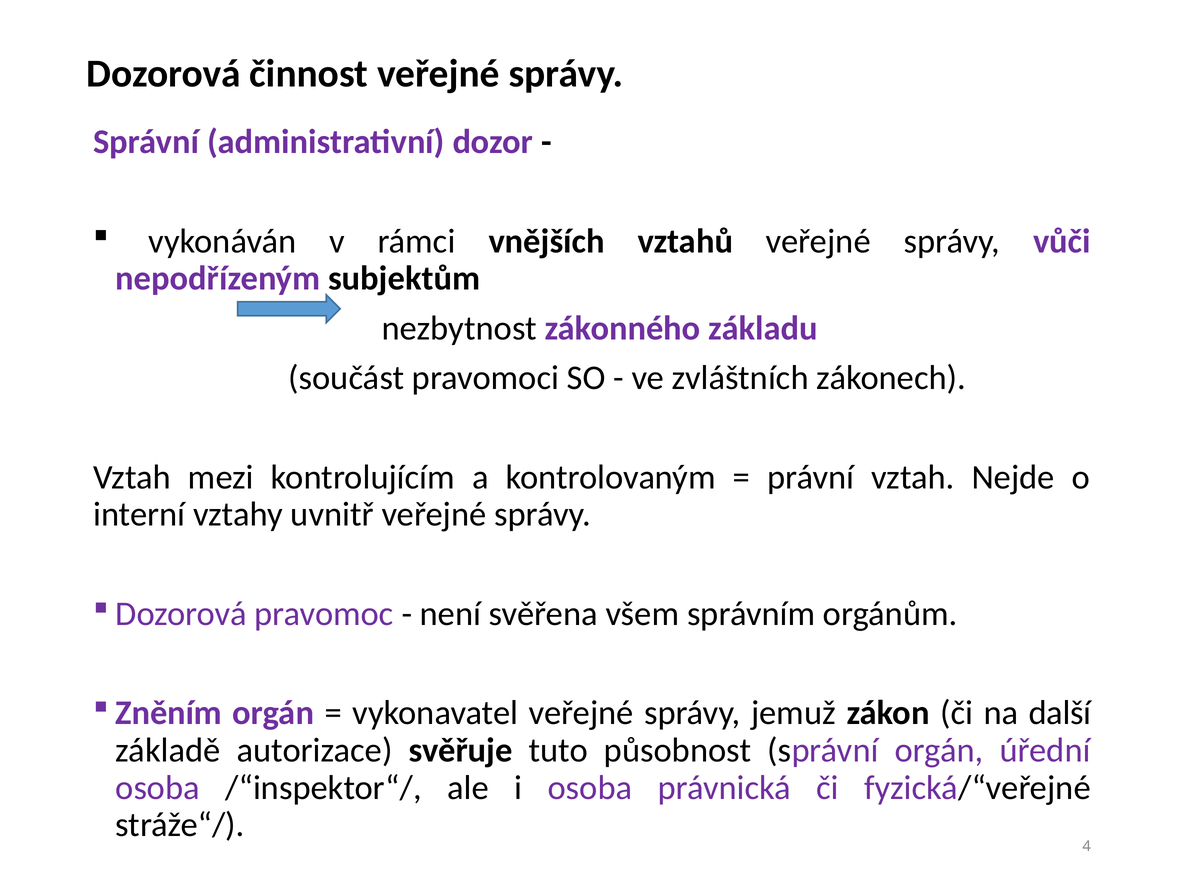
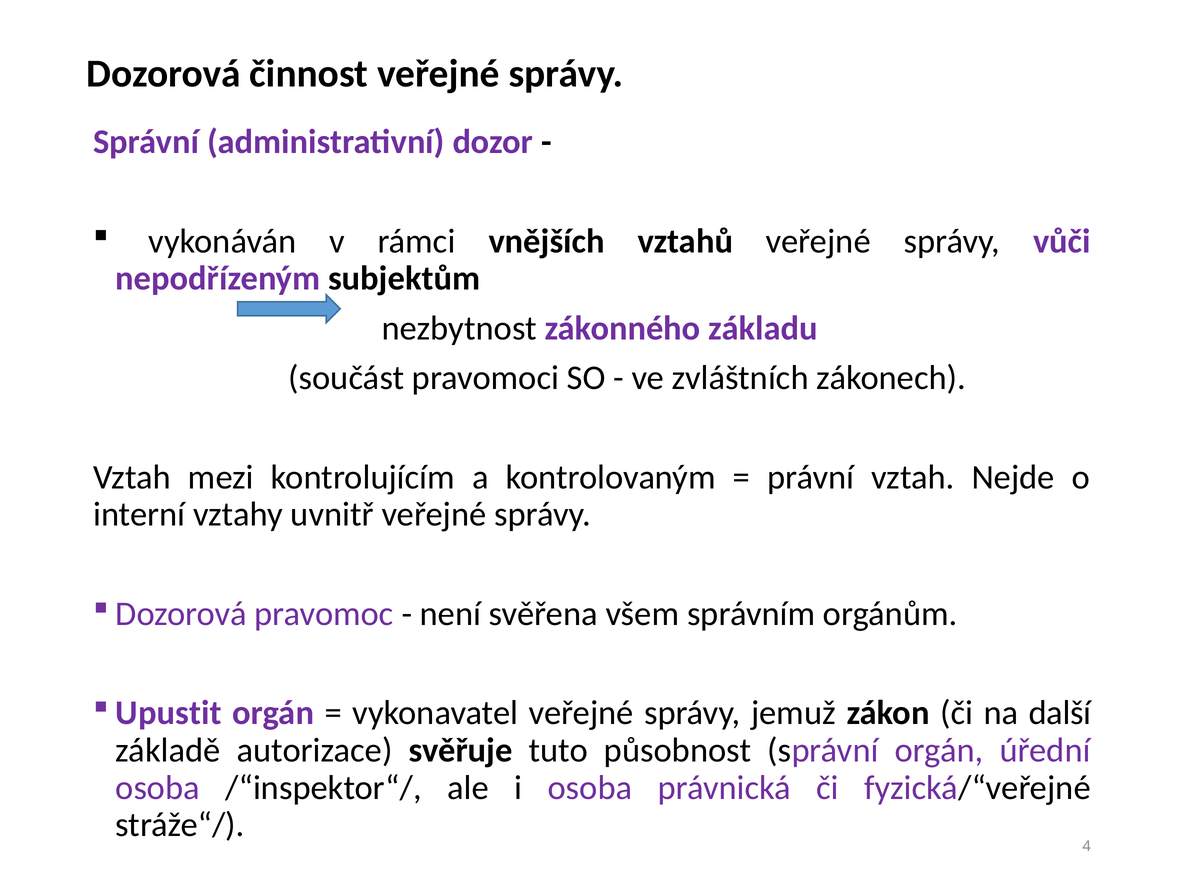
Zněním: Zněním -> Upustit
